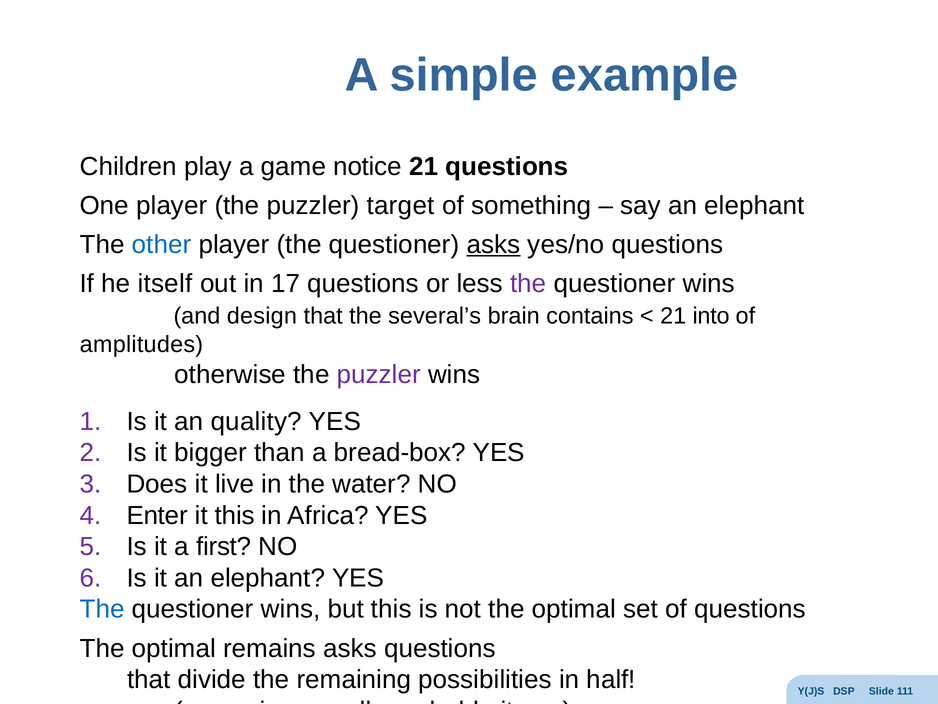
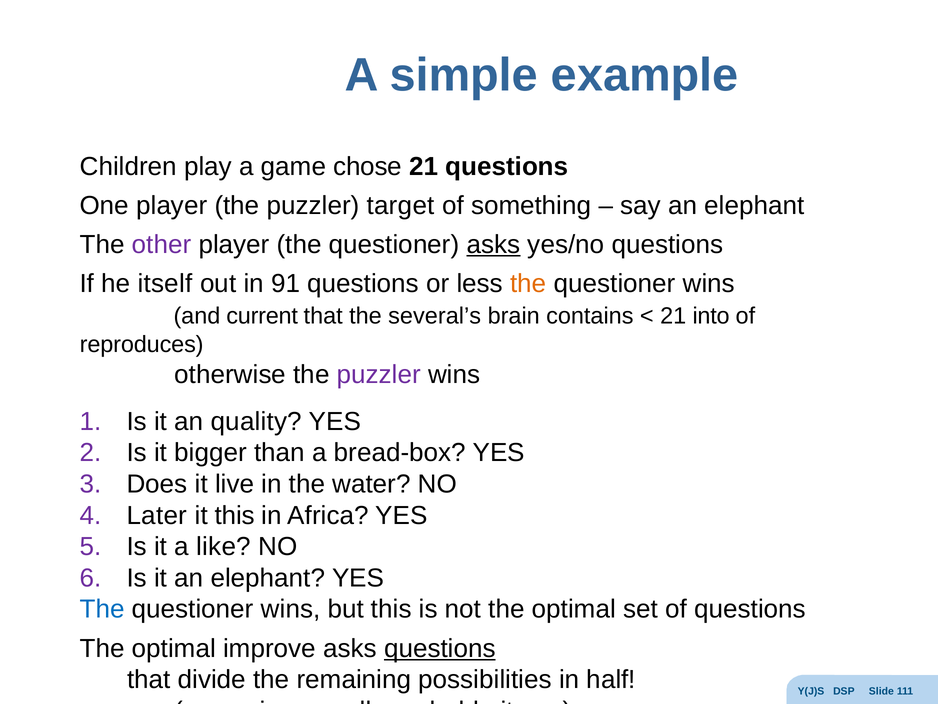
notice: notice -> chose
other colour: blue -> purple
17: 17 -> 91
the at (528, 284) colour: purple -> orange
design: design -> current
amplitudes: amplitudes -> reproduces
Enter: Enter -> Later
first: first -> like
remains: remains -> improve
questions at (440, 648) underline: none -> present
